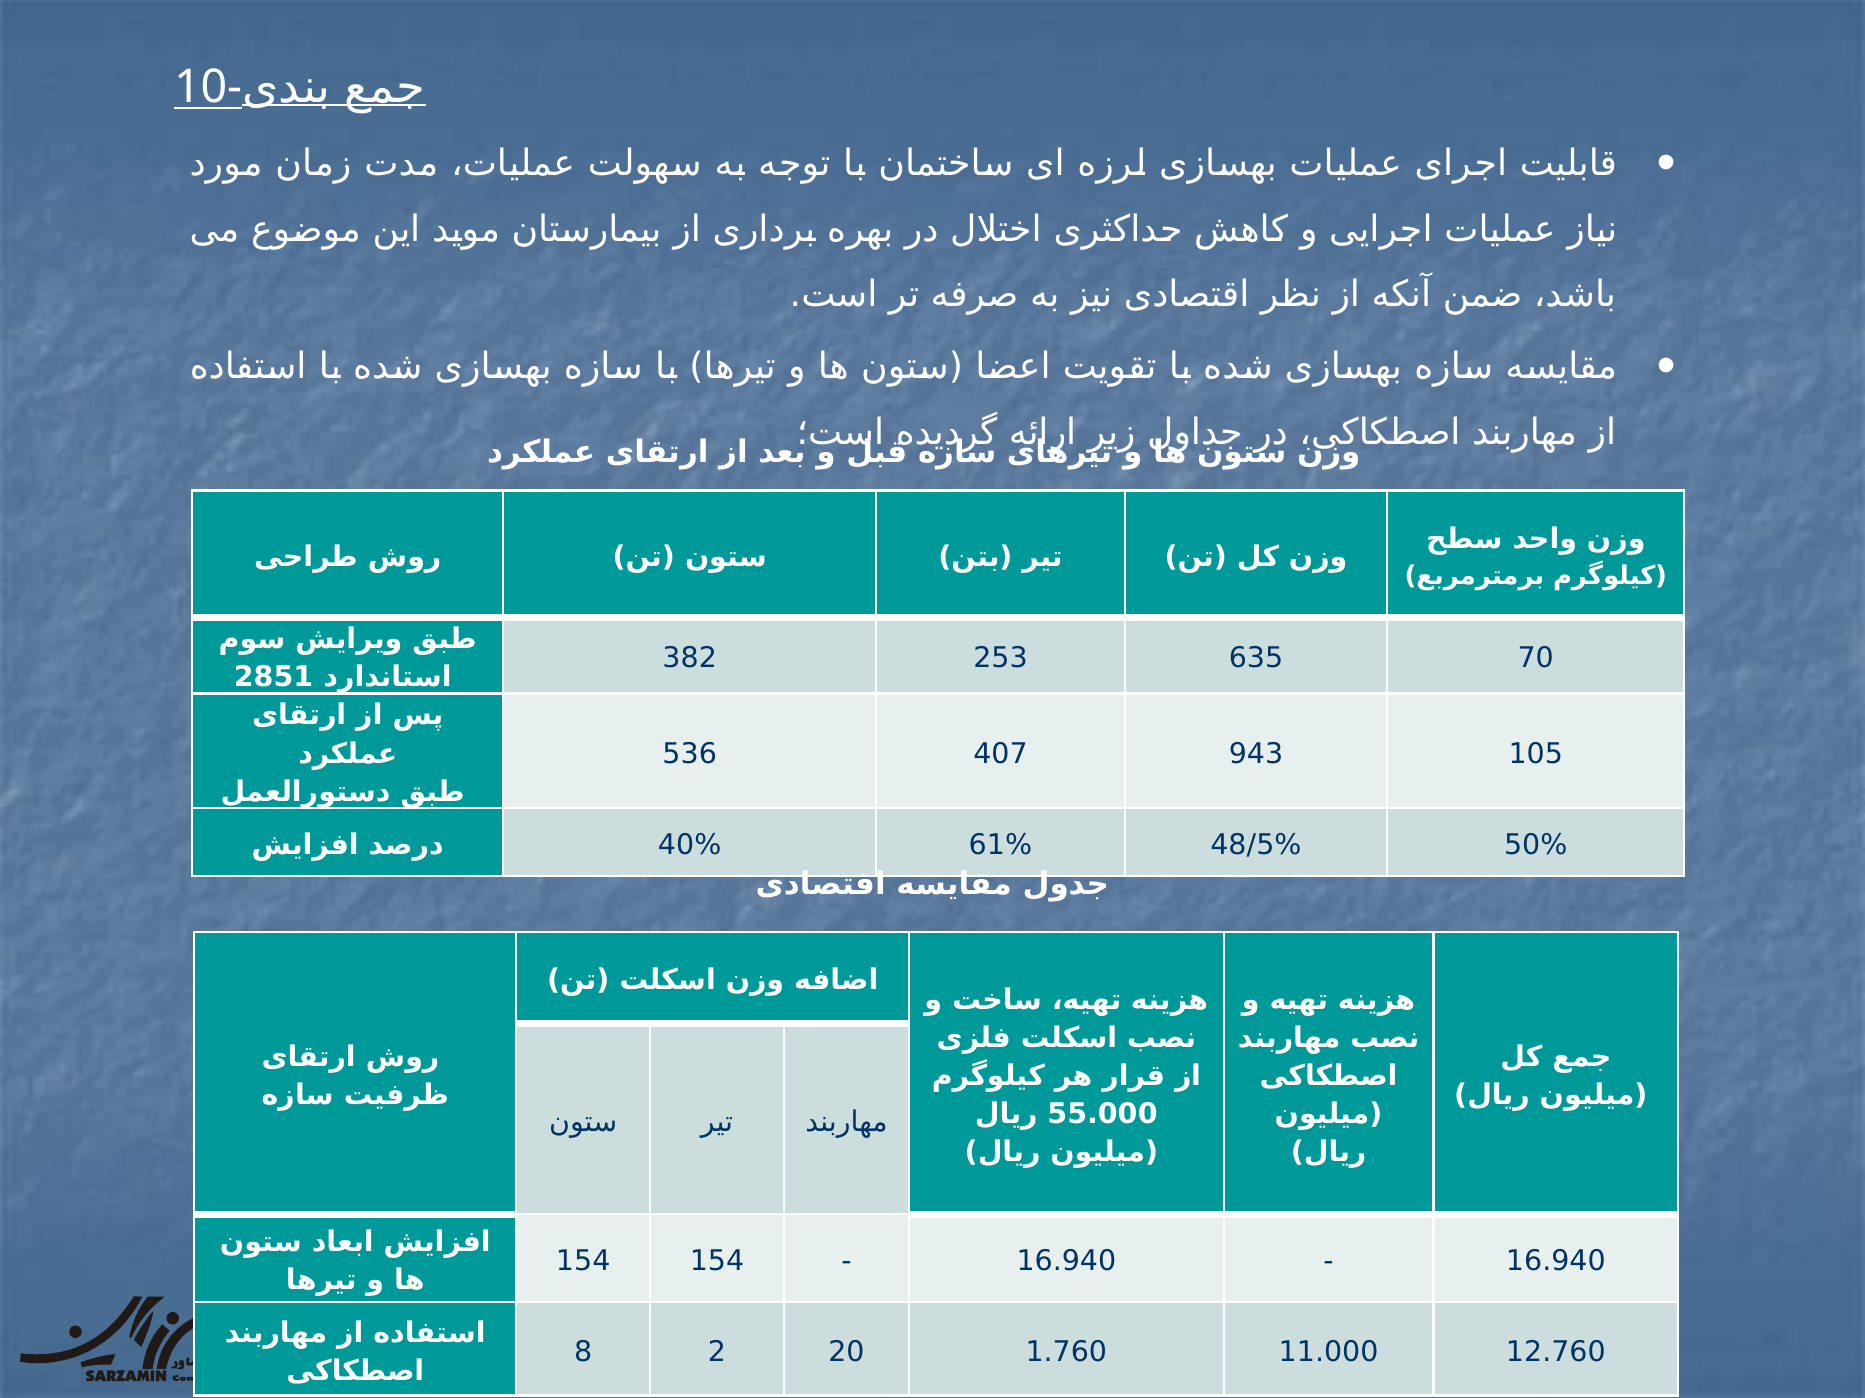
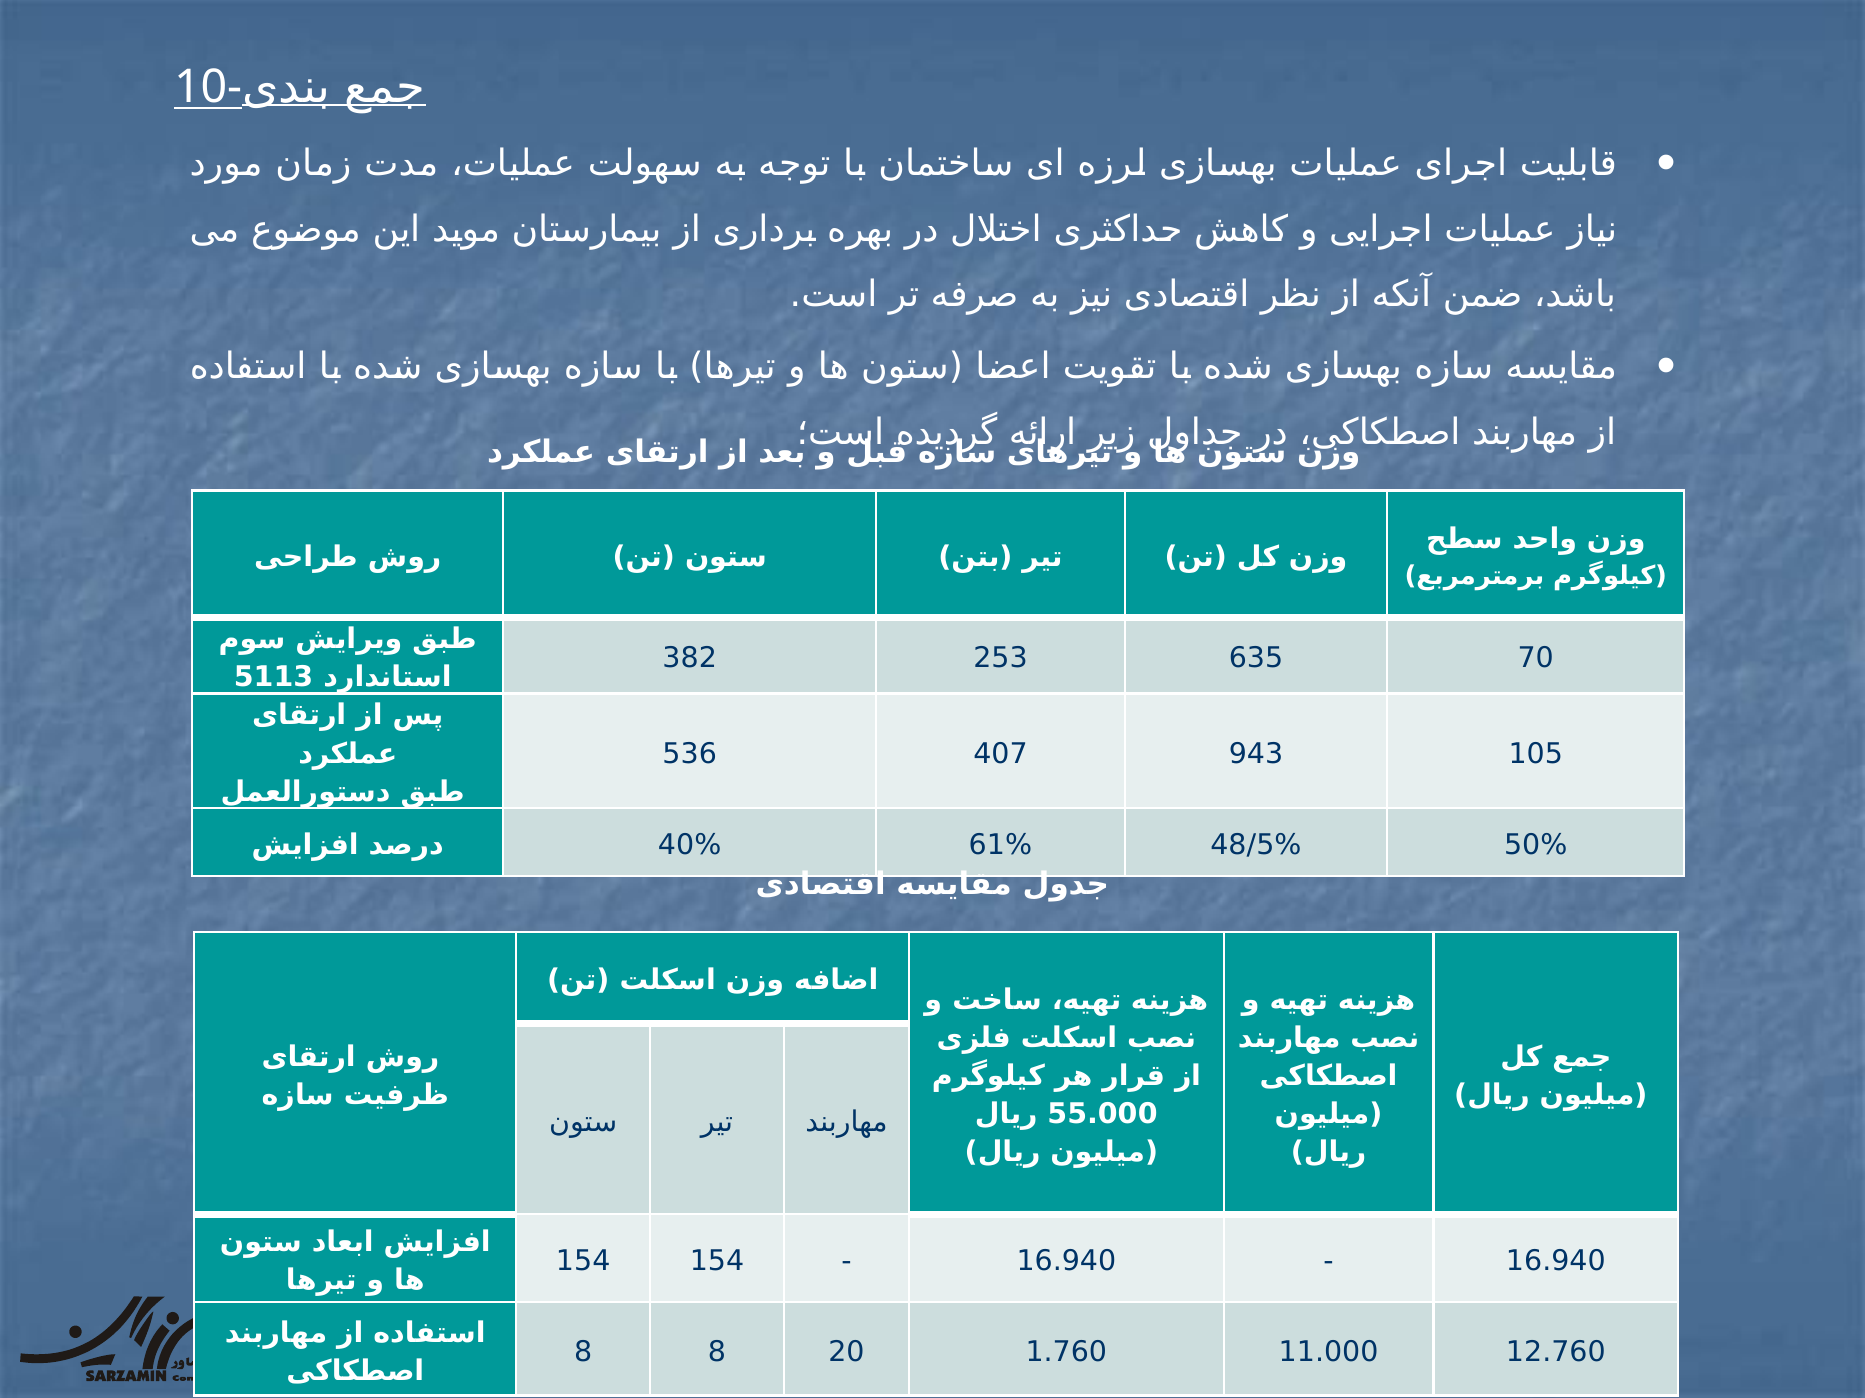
2851: 2851 -> 5113
8 2: 2 -> 8
